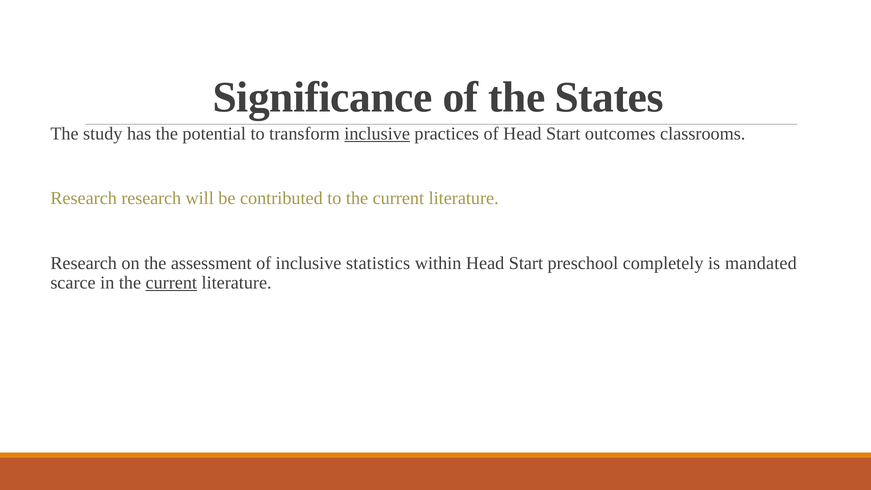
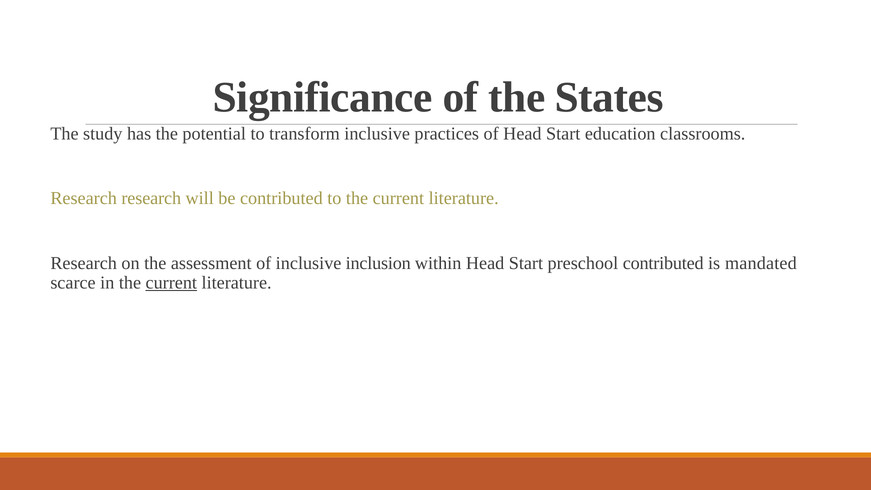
inclusive at (377, 134) underline: present -> none
outcomes: outcomes -> education
statistics: statistics -> inclusion
preschool completely: completely -> contributed
